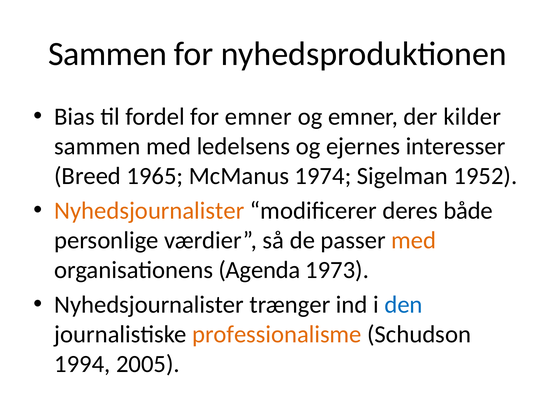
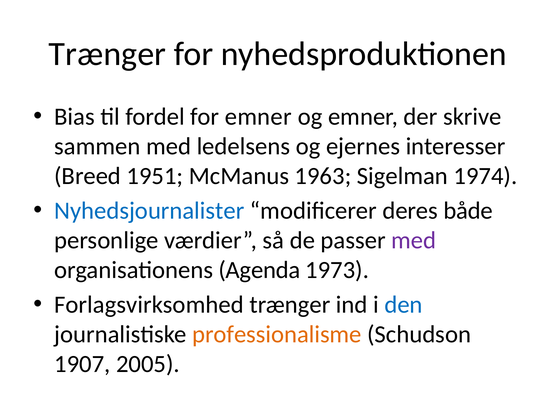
Sammen at (108, 54): Sammen -> Trænger
kilder: kilder -> skrive
1965: 1965 -> 1951
1974: 1974 -> 1963
1952: 1952 -> 1974
Nyhedsjournalister at (149, 211) colour: orange -> blue
med at (414, 240) colour: orange -> purple
Nyhedsjournalister at (149, 305): Nyhedsjournalister -> Forlagsvirksomhed
1994: 1994 -> 1907
